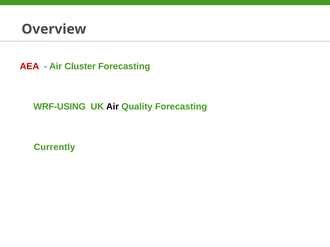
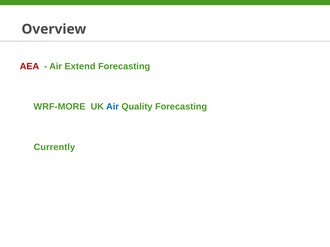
Cluster: Cluster -> Extend
WRF-USING: WRF-USING -> WRF-MORE
Air at (113, 107) colour: black -> blue
